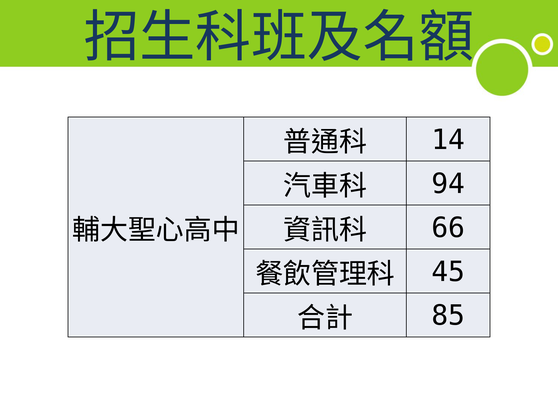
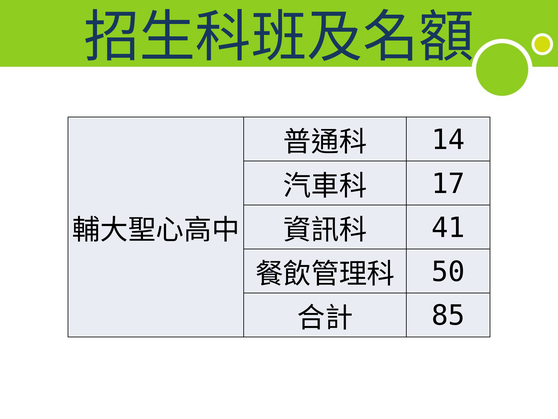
94: 94 -> 17
66: 66 -> 41
45: 45 -> 50
